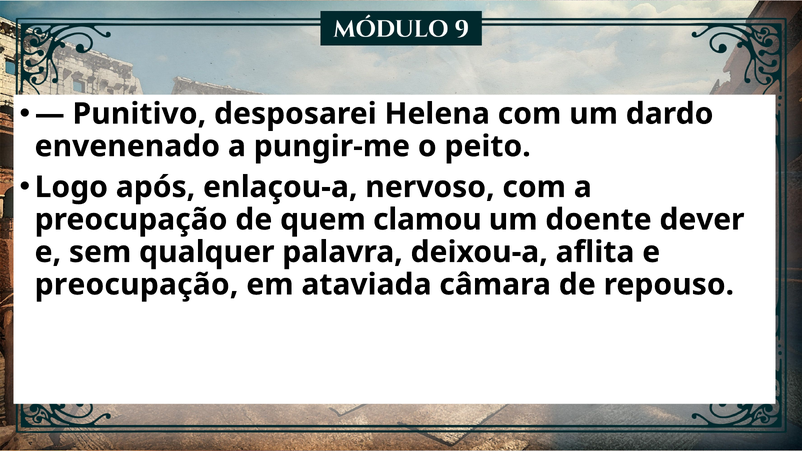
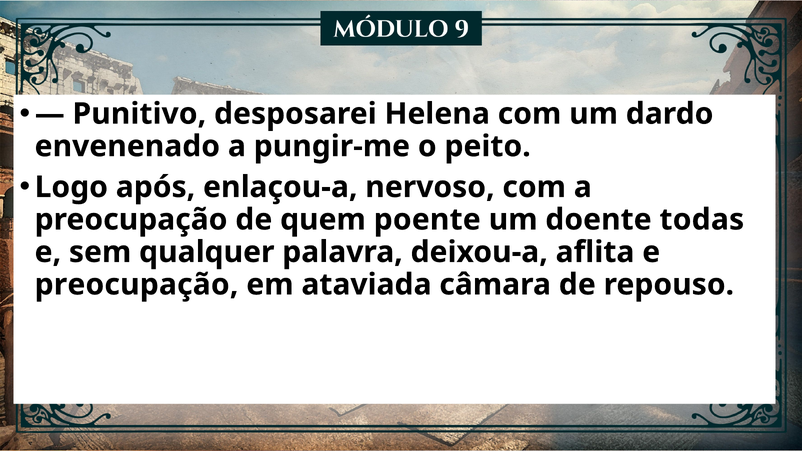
clamou: clamou -> poente
dever: dever -> todas
